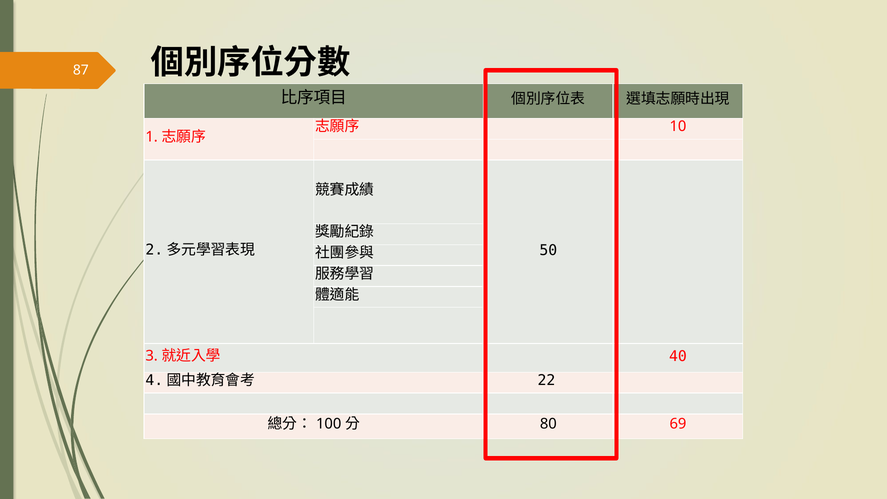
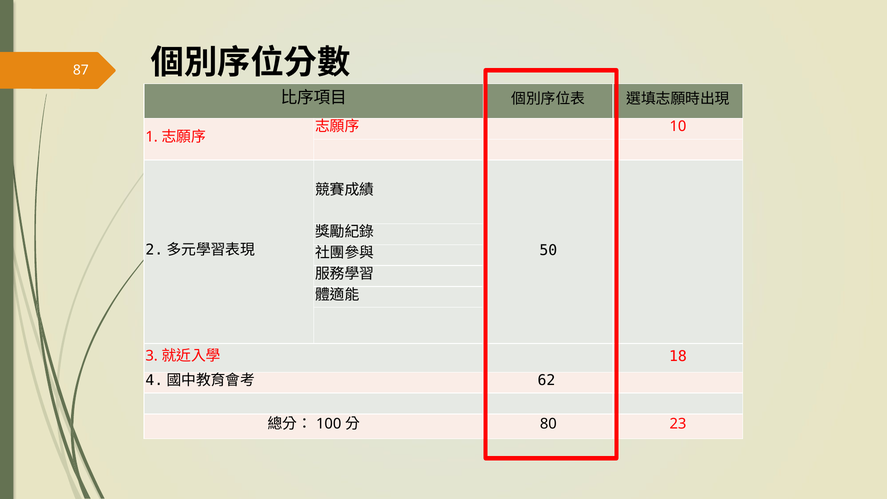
40: 40 -> 18
22: 22 -> 62
69: 69 -> 23
